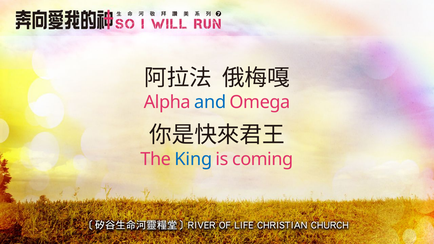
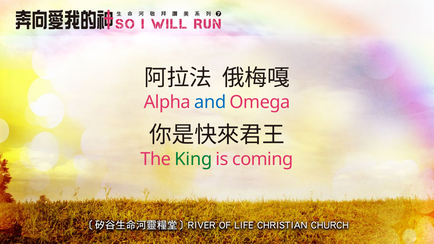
King colour: blue -> green
